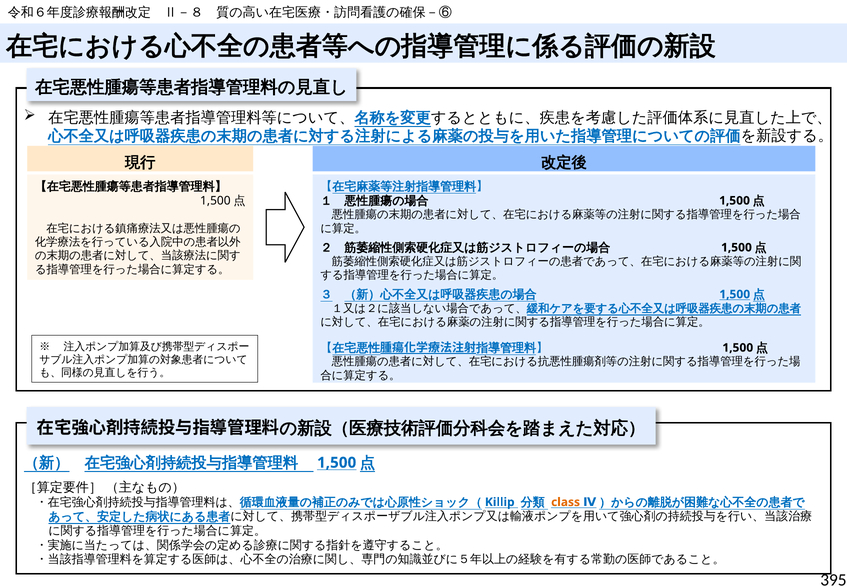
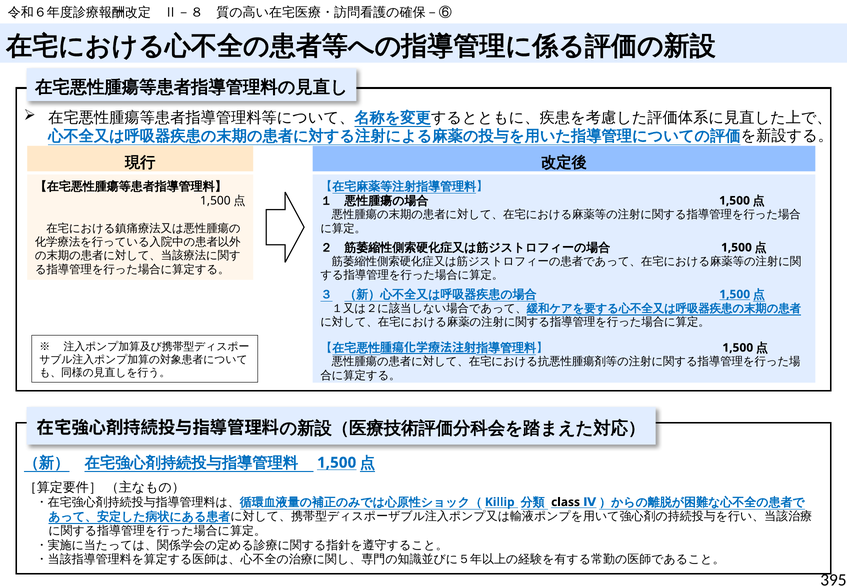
class colour: orange -> black
